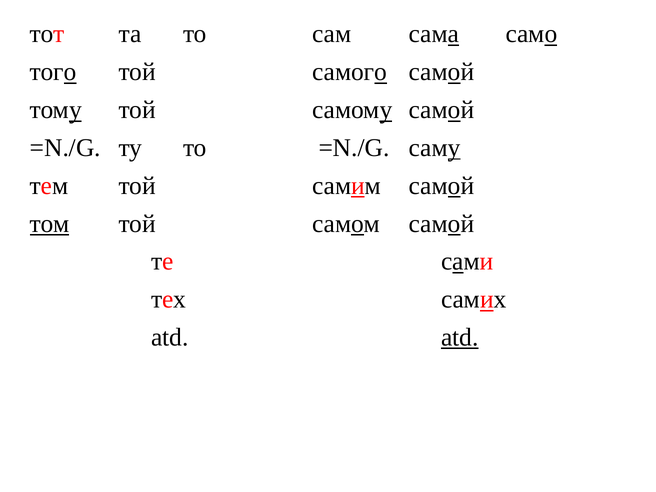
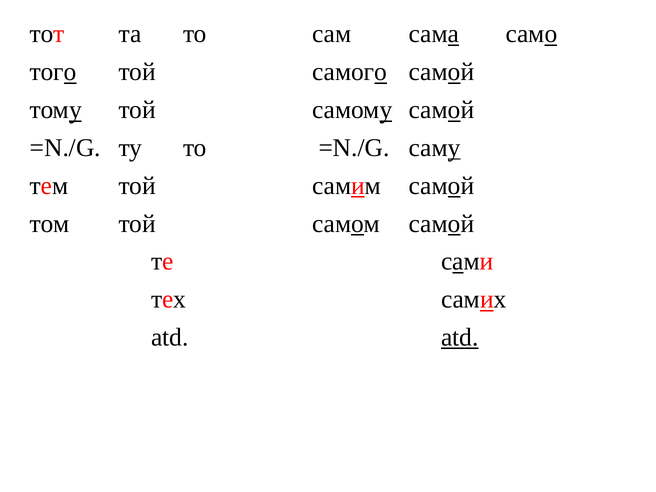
том underline: present -> none
